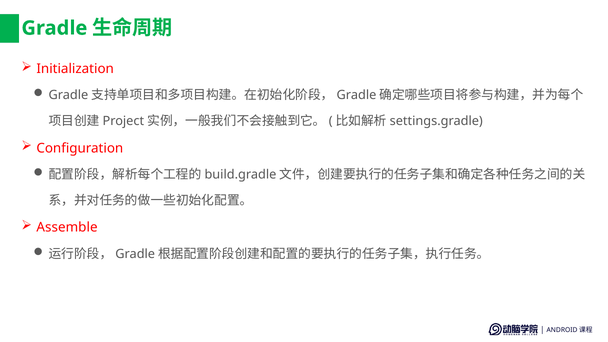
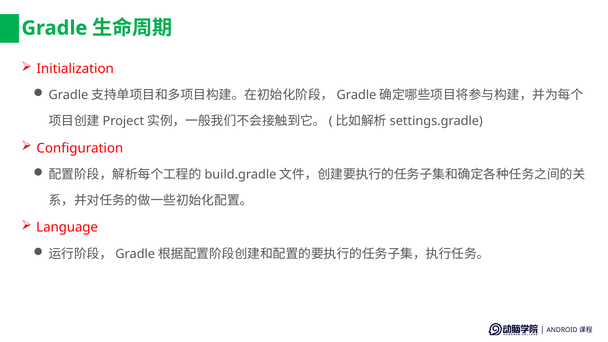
Assemble: Assemble -> Language
